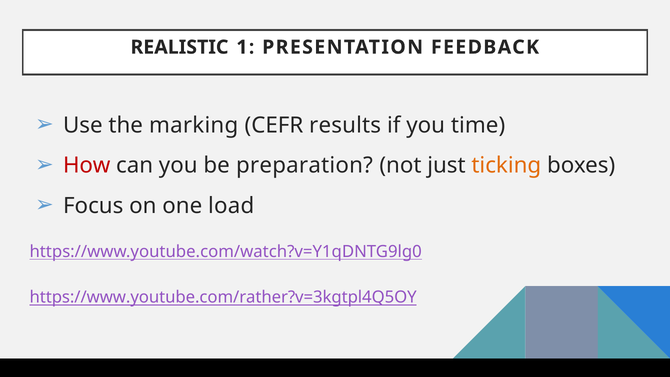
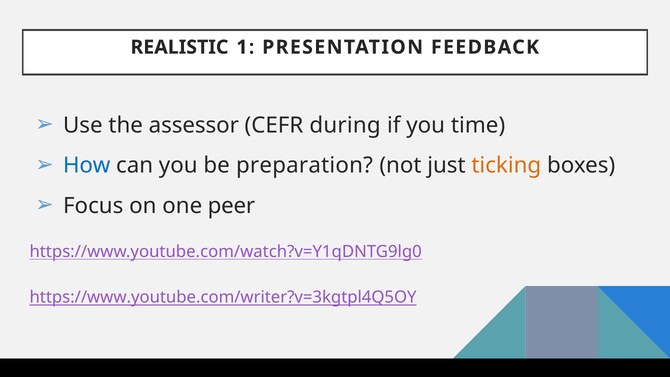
marking: marking -> assessor
results: results -> during
How colour: red -> blue
load: load -> peer
https://www.youtube.com/rather?v=3kgtpl4Q5OY: https://www.youtube.com/rather?v=3kgtpl4Q5OY -> https://www.youtube.com/writer?v=3kgtpl4Q5OY
